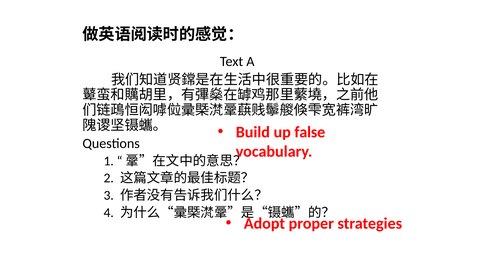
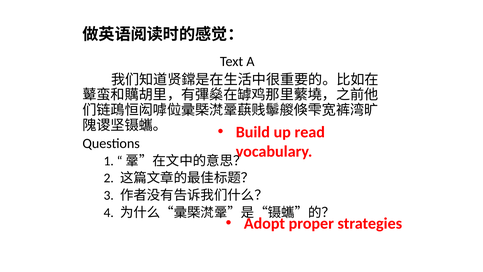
false: false -> read
